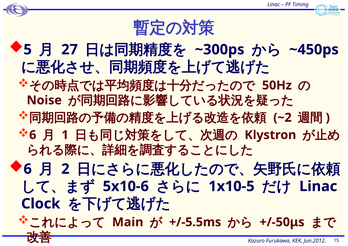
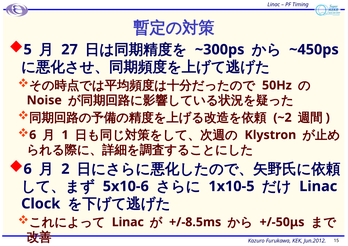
Main at (128, 222): Main -> Linac
+/-5.5ms: +/-5.5ms -> +/-8.5ms
